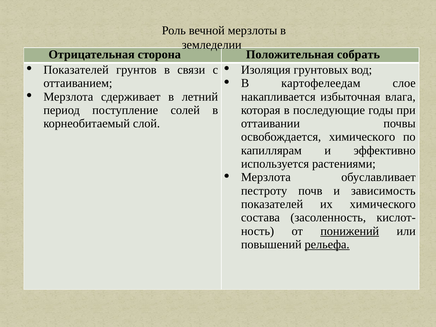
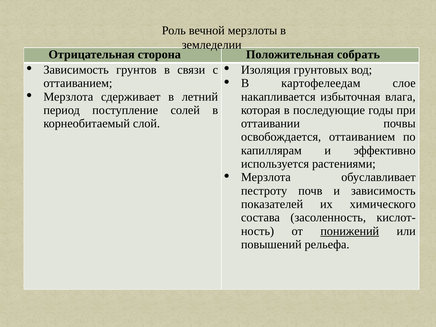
Показателей at (76, 70): Показателей -> Зависимость
освобождается химического: химического -> оттаиванием
рельефа underline: present -> none
